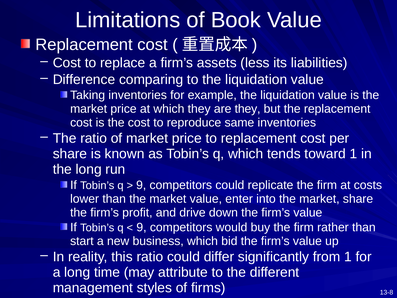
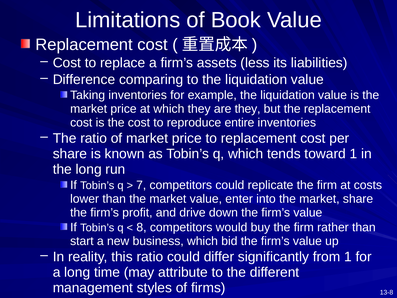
same: same -> entire
9 at (141, 185): 9 -> 7
9 at (141, 227): 9 -> 8
